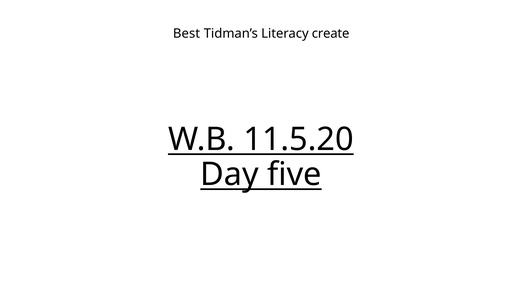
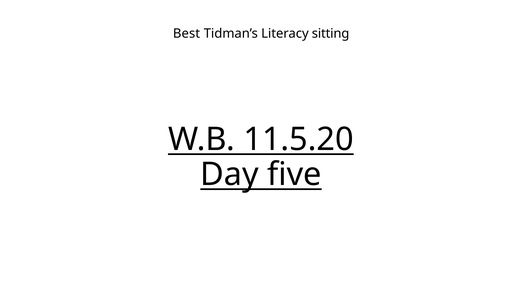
create: create -> sitting
